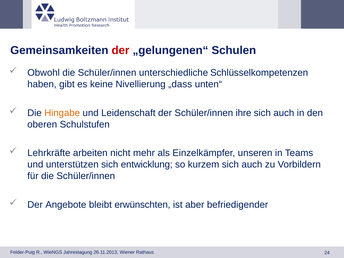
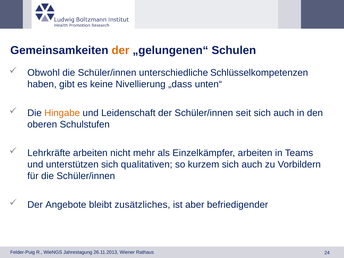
der at (120, 50) colour: red -> orange
ihre: ihre -> seit
Einzelkämpfer unseren: unseren -> arbeiten
entwicklung: entwicklung -> qualitativen
erwünschten: erwünschten -> zusätzliches
